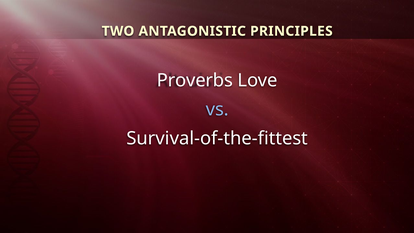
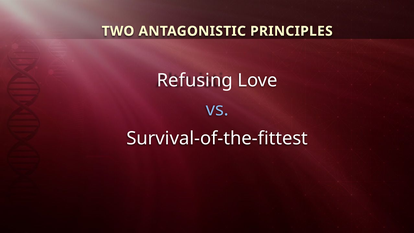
Proverbs: Proverbs -> Refusing
